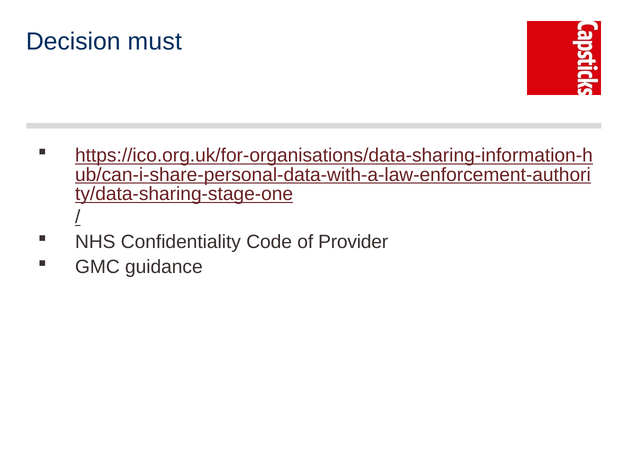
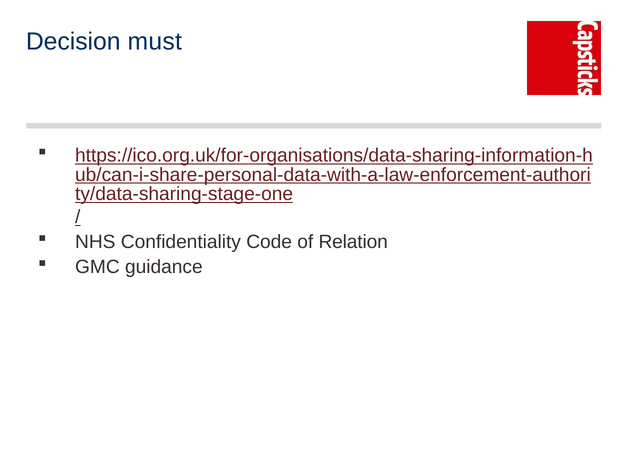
Provider: Provider -> Relation
